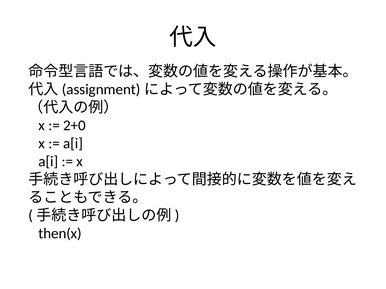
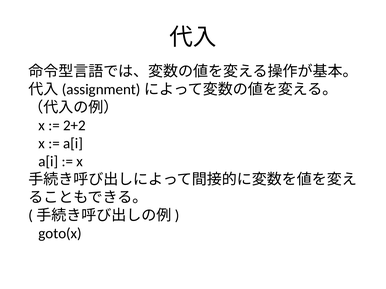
2+0: 2+0 -> 2+2
then(x: then(x -> goto(x
